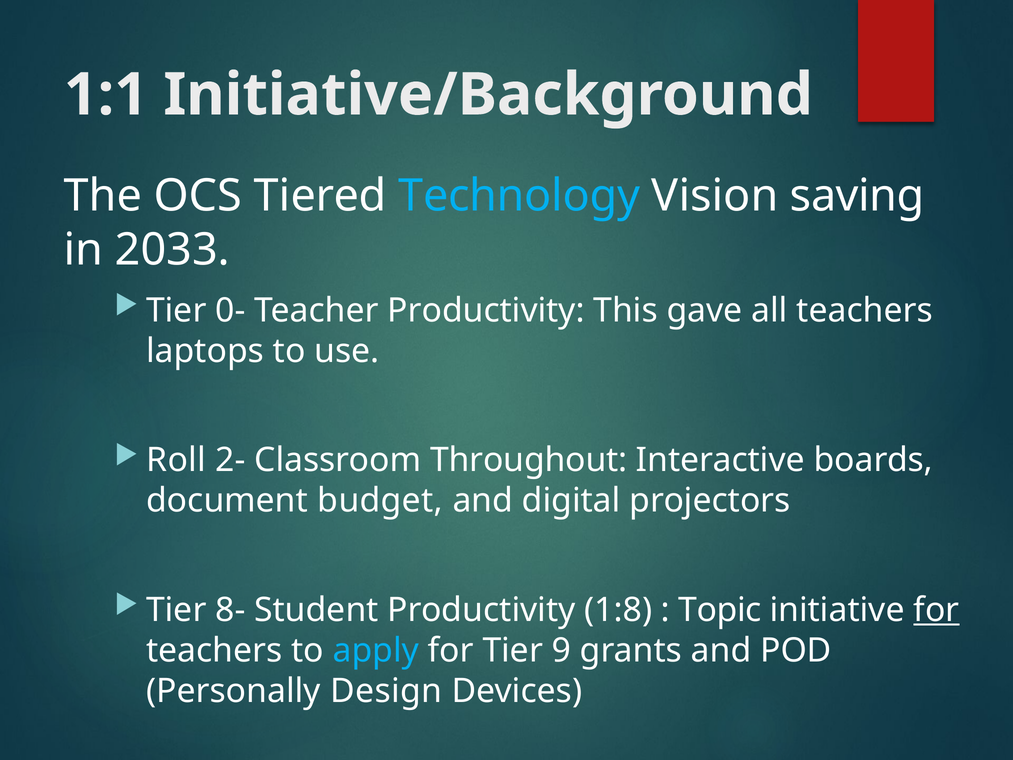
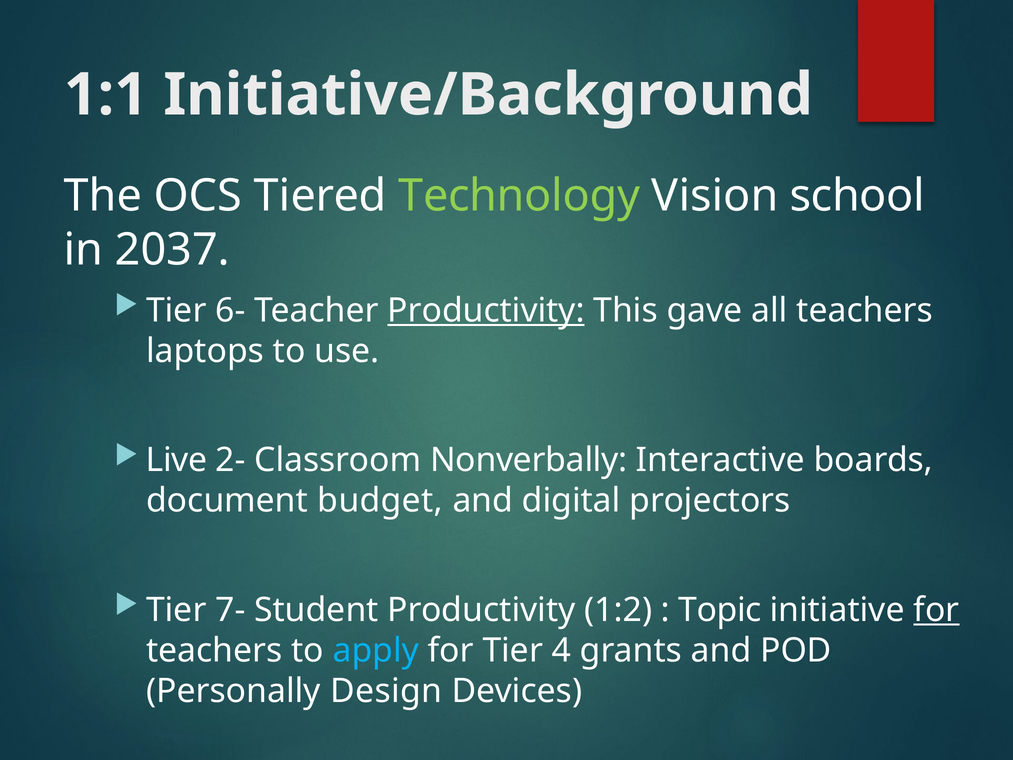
Technology colour: light blue -> light green
saving: saving -> school
2033: 2033 -> 2037
0-: 0- -> 6-
Productivity at (486, 310) underline: none -> present
Roll: Roll -> Live
Throughout: Throughout -> Nonverbally
8-: 8- -> 7-
1:8: 1:8 -> 1:2
9: 9 -> 4
